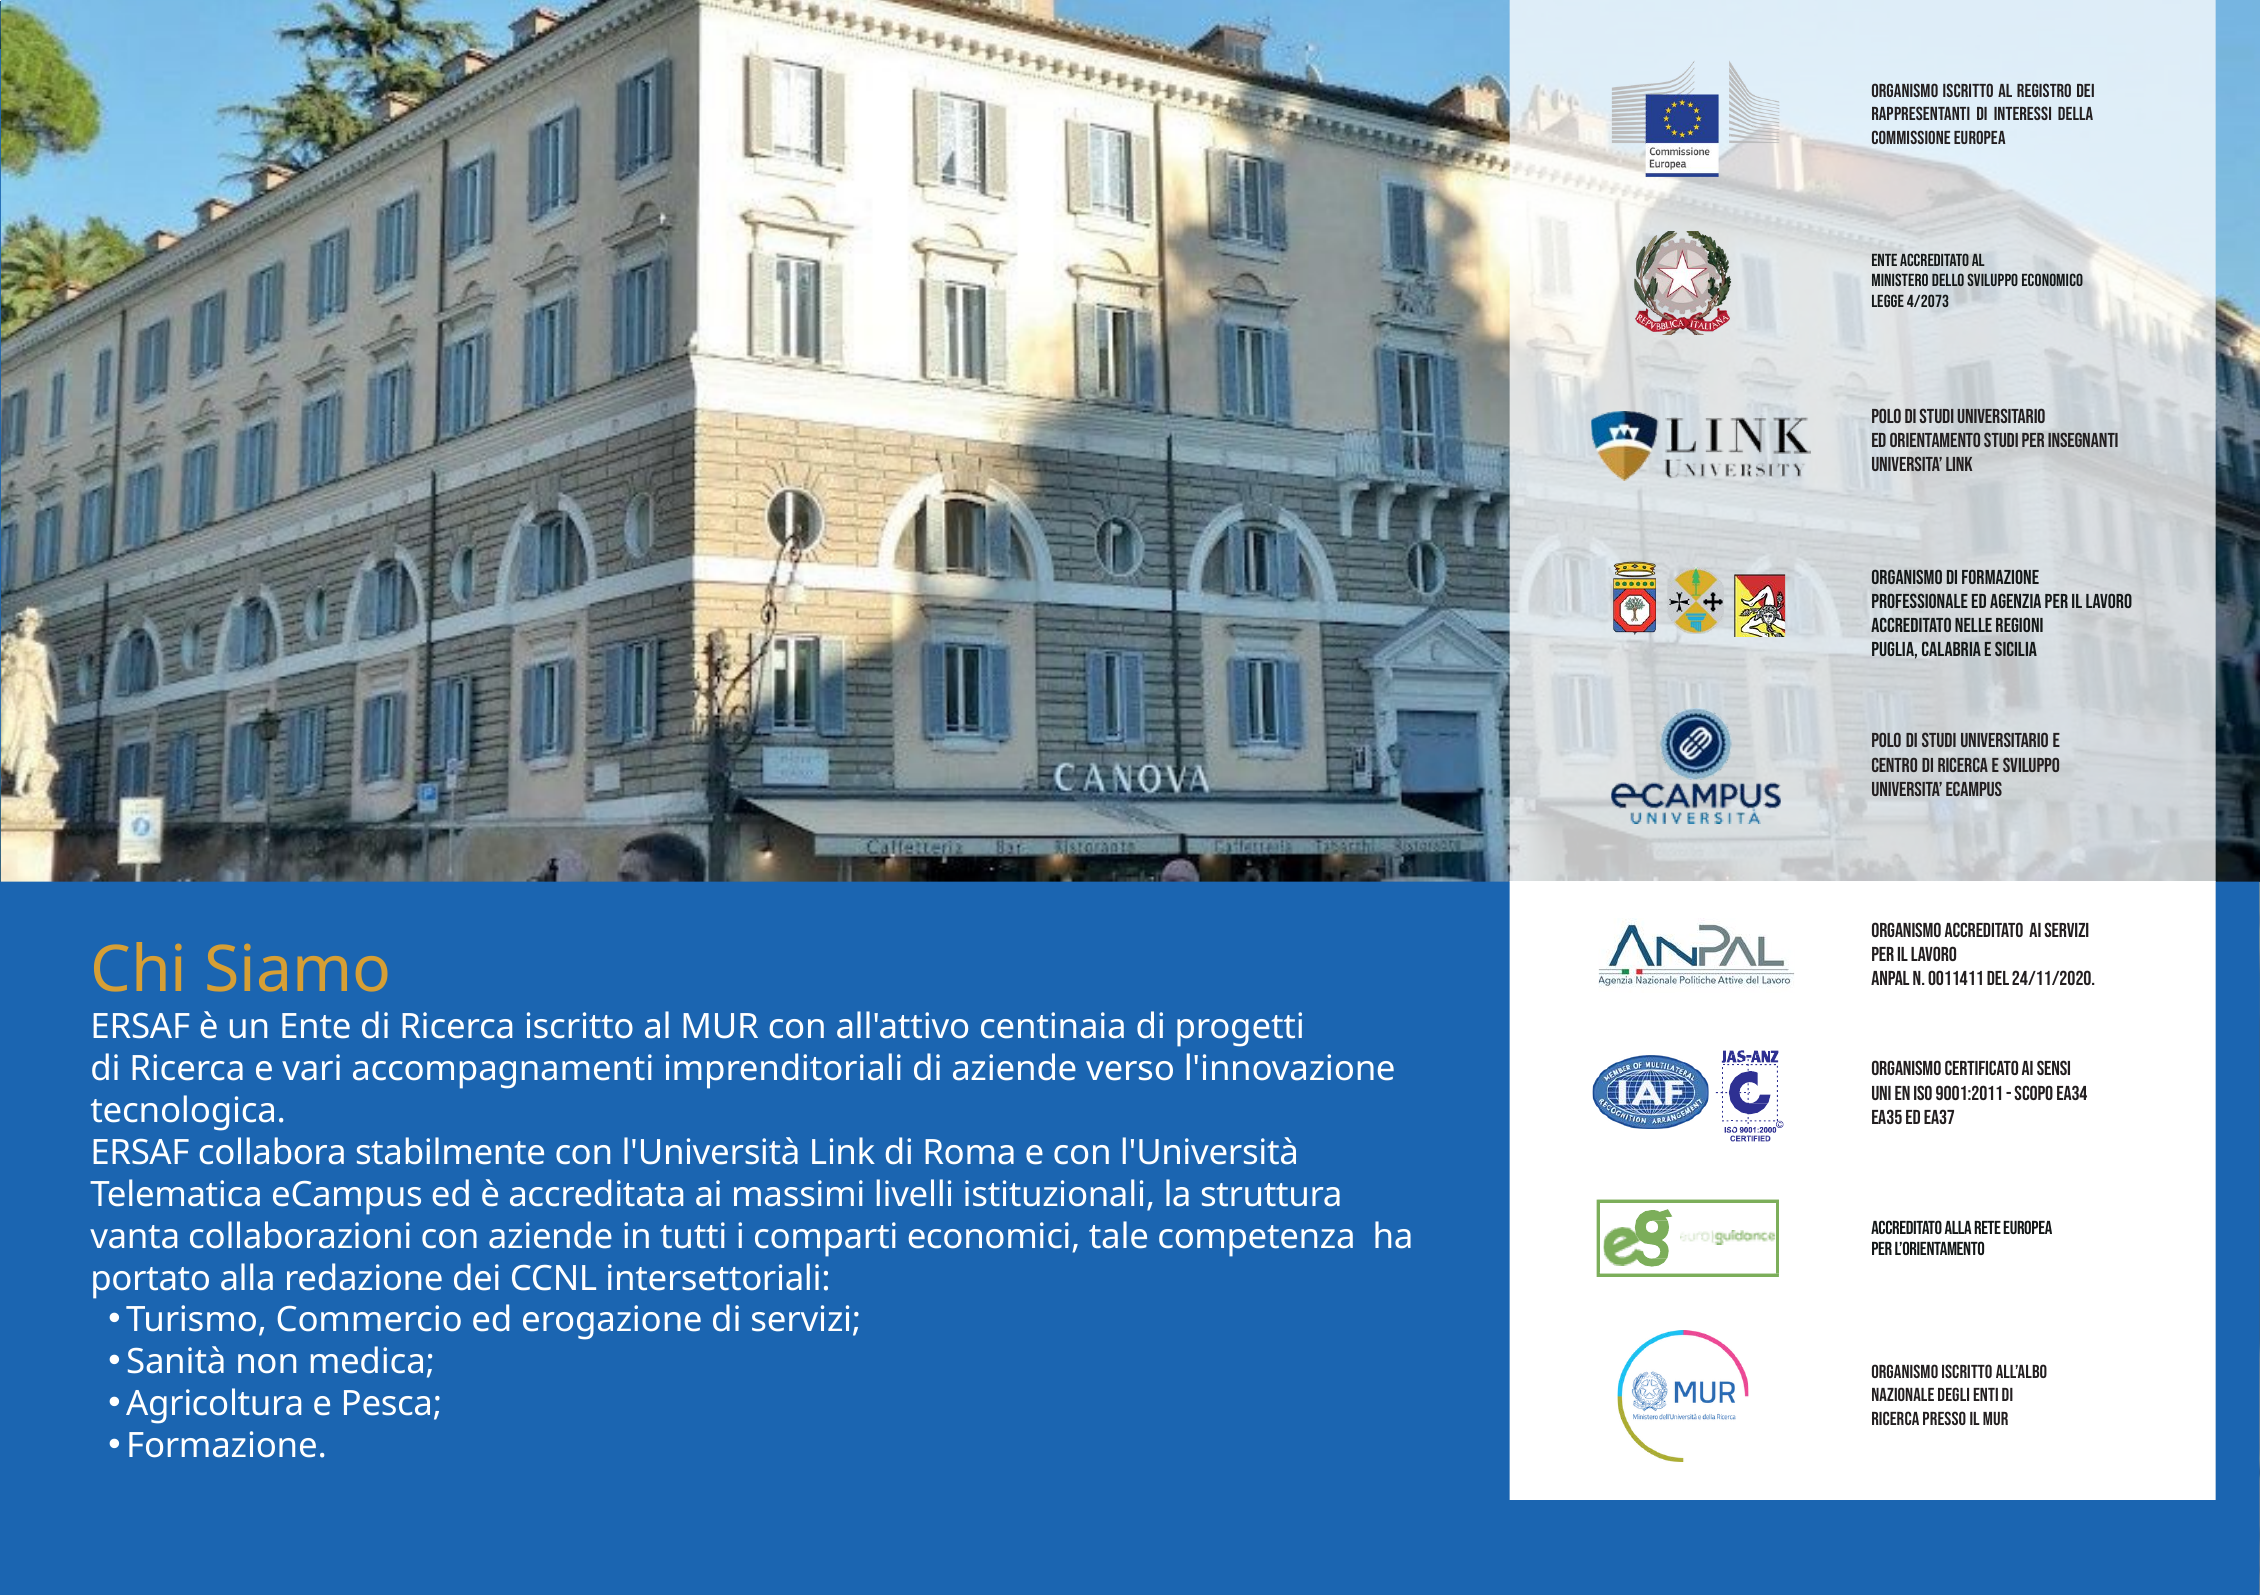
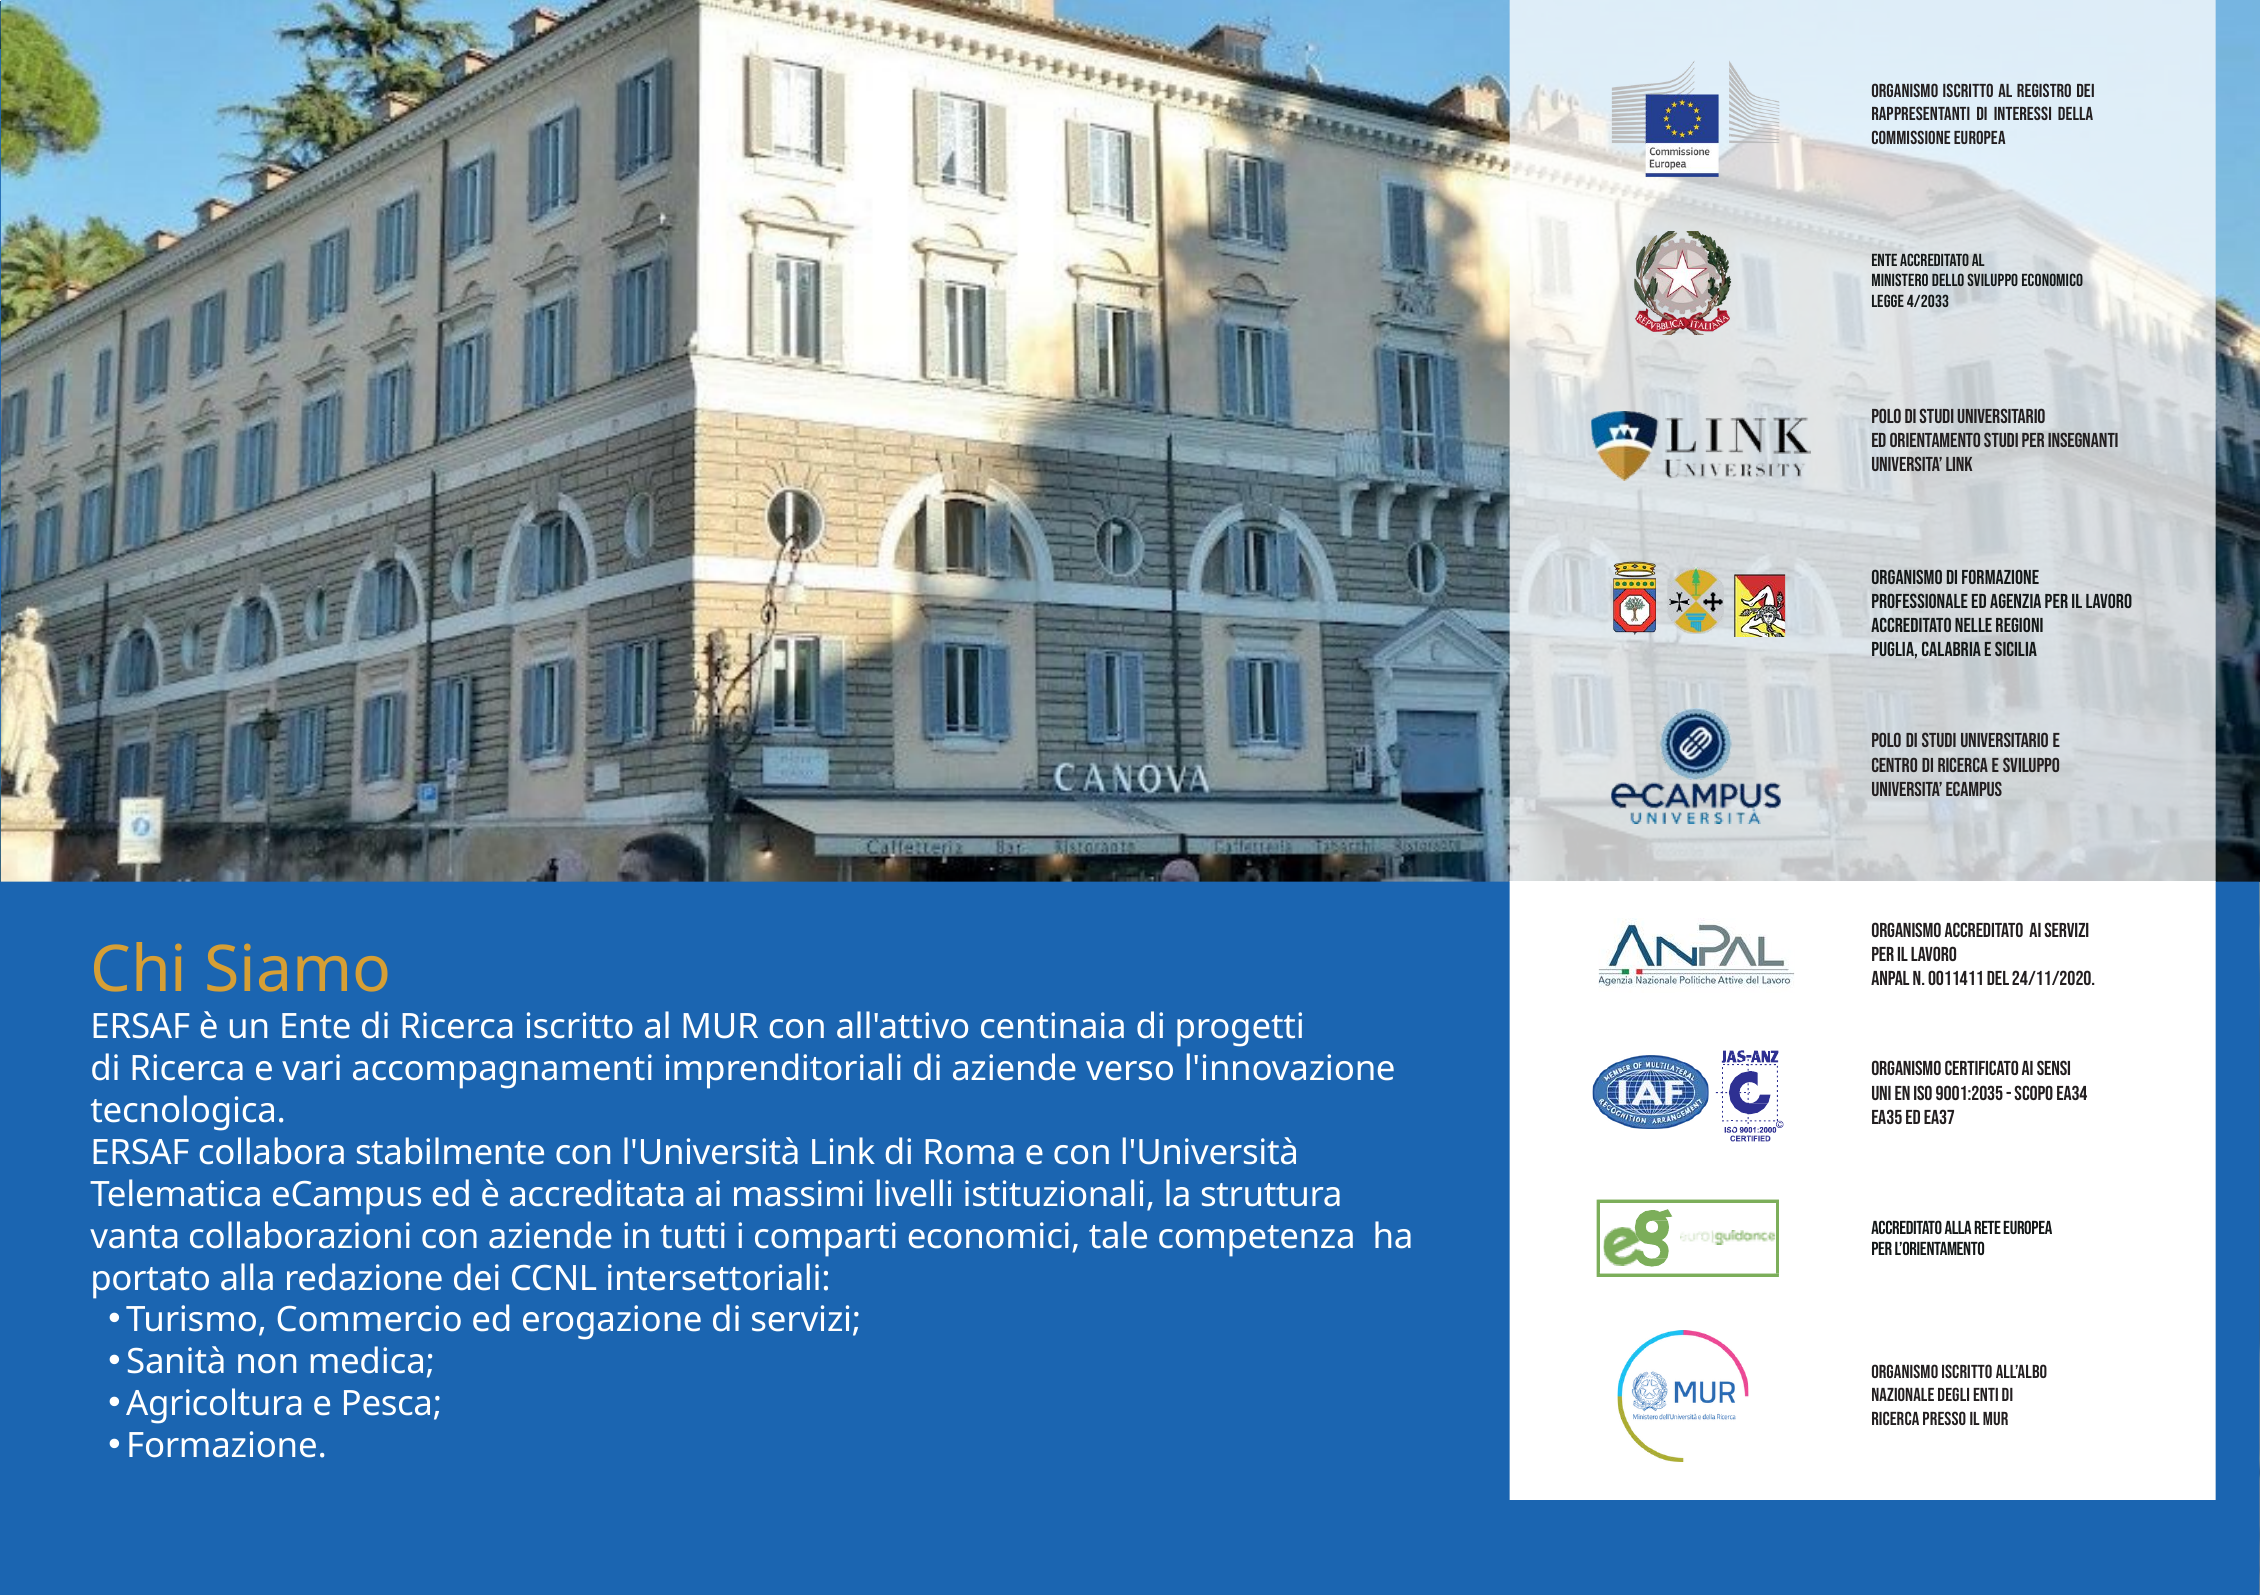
4/2073: 4/2073 -> 4/2033
9001:2011: 9001:2011 -> 9001:2035
